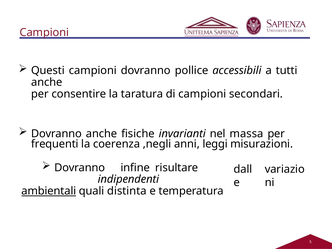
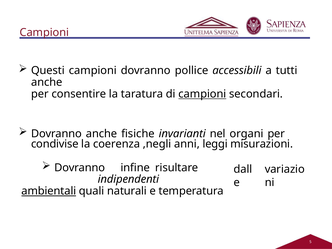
campioni at (202, 94) underline: none -> present
massa: massa -> organi
frequenti: frequenti -> condivise
distinta: distinta -> naturali
